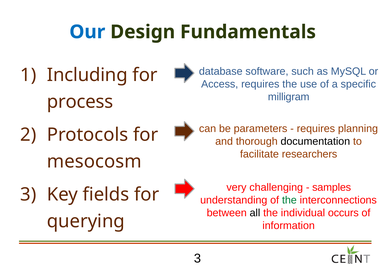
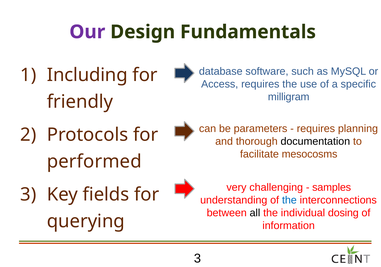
Our colour: blue -> purple
process: process -> friendly
researchers: researchers -> mesocosms
mesocosm: mesocosm -> performed
the at (289, 200) colour: green -> blue
occurs: occurs -> dosing
